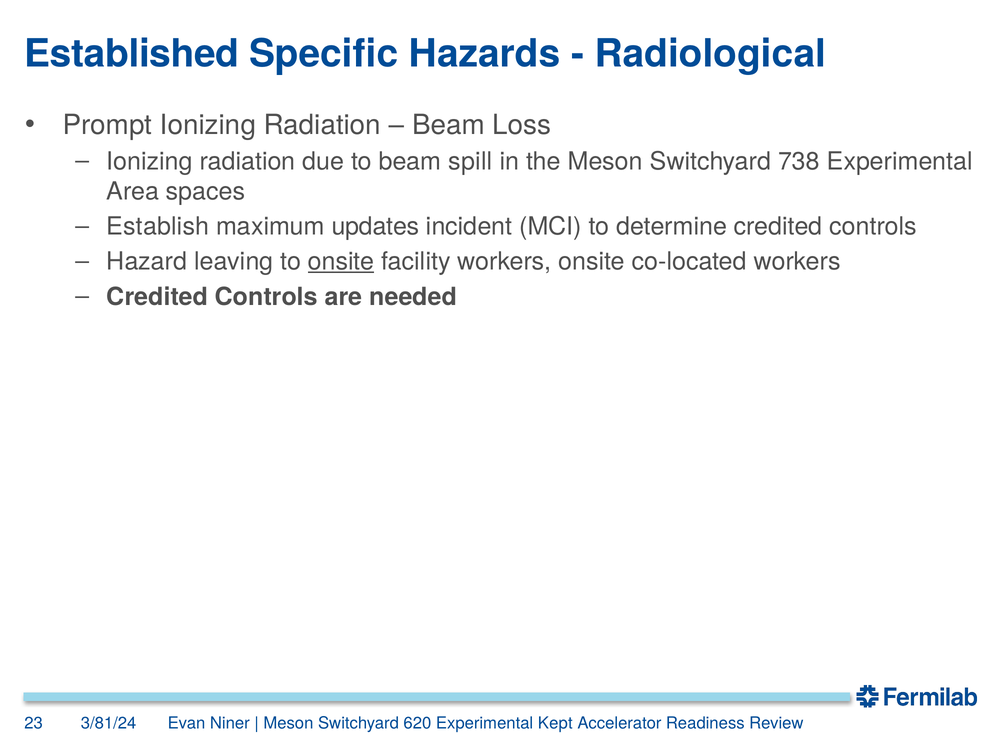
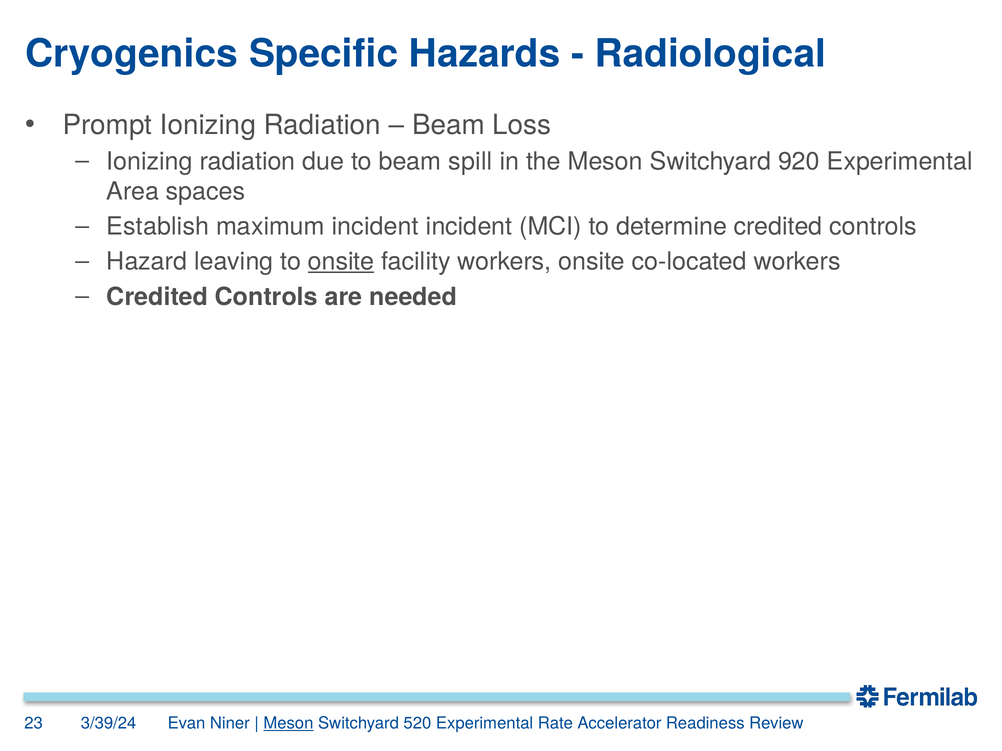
Established: Established -> Cryogenics
738: 738 -> 920
maximum updates: updates -> incident
3/81/24: 3/81/24 -> 3/39/24
Meson at (288, 724) underline: none -> present
620: 620 -> 520
Kept: Kept -> Rate
